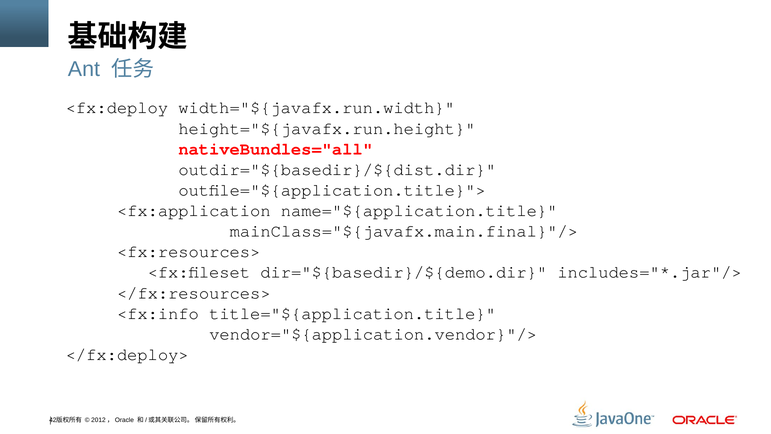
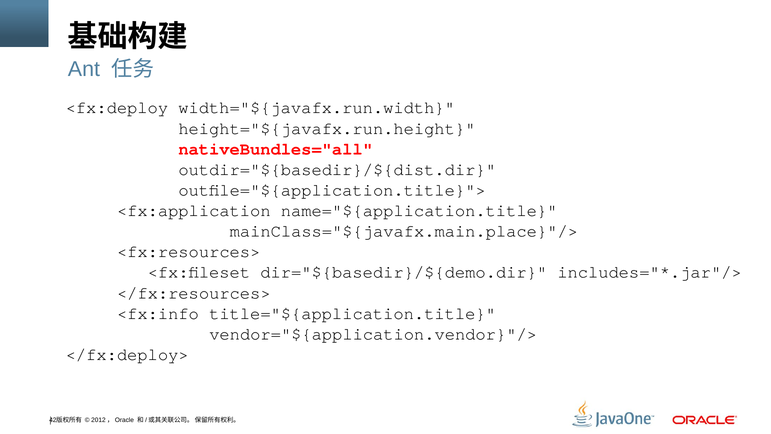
mainClass="${javafx.main.final}"/>: mainClass="${javafx.main.final}"/> -> mainClass="${javafx.main.place}"/>
